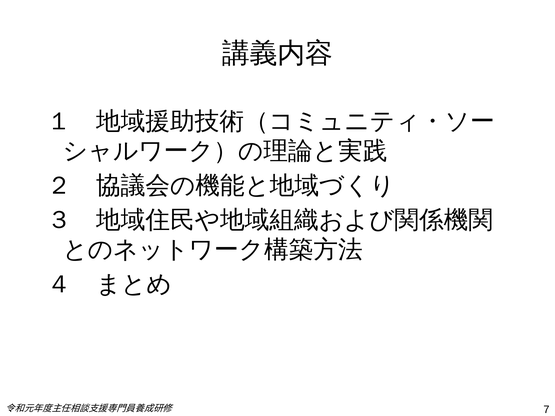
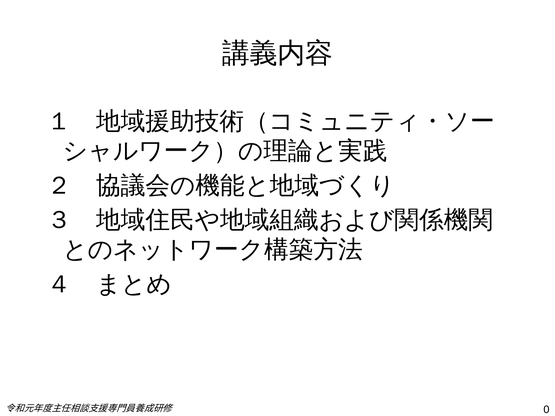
7: 7 -> 0
